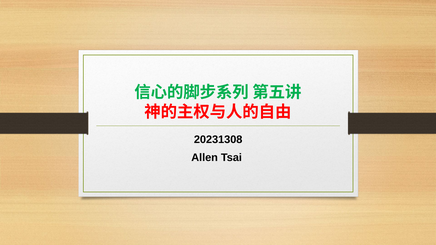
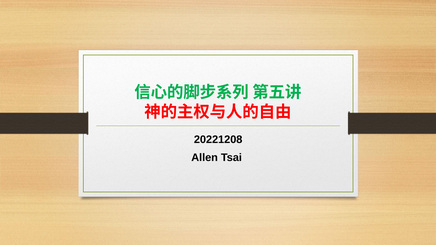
20231308: 20231308 -> 20221208
